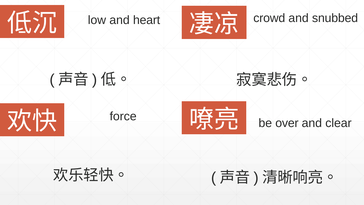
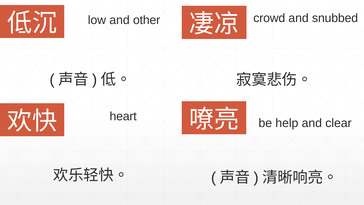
heart: heart -> other
force: force -> heart
over: over -> help
